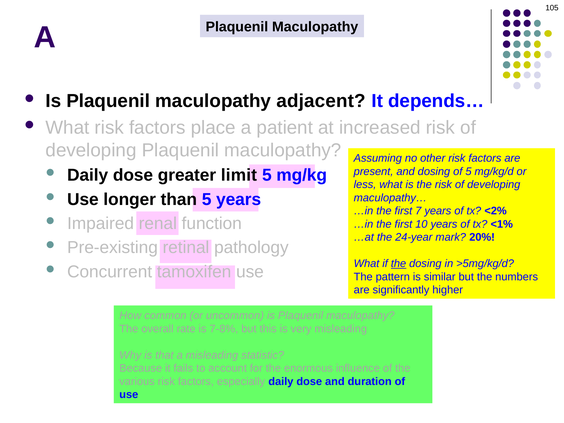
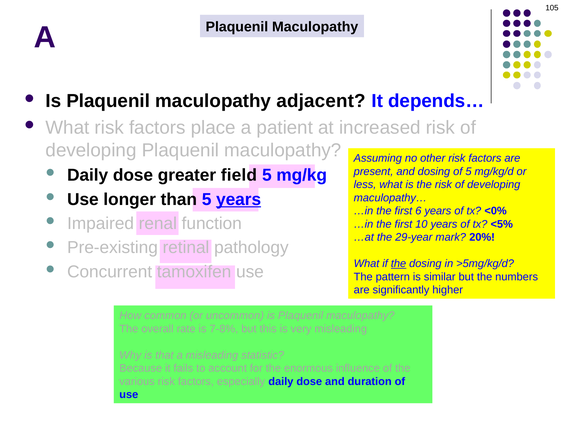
limit: limit -> field
years at (239, 199) underline: none -> present
7: 7 -> 6
<2%: <2% -> <0%
<1%: <1% -> <5%
24-year: 24-year -> 29-year
